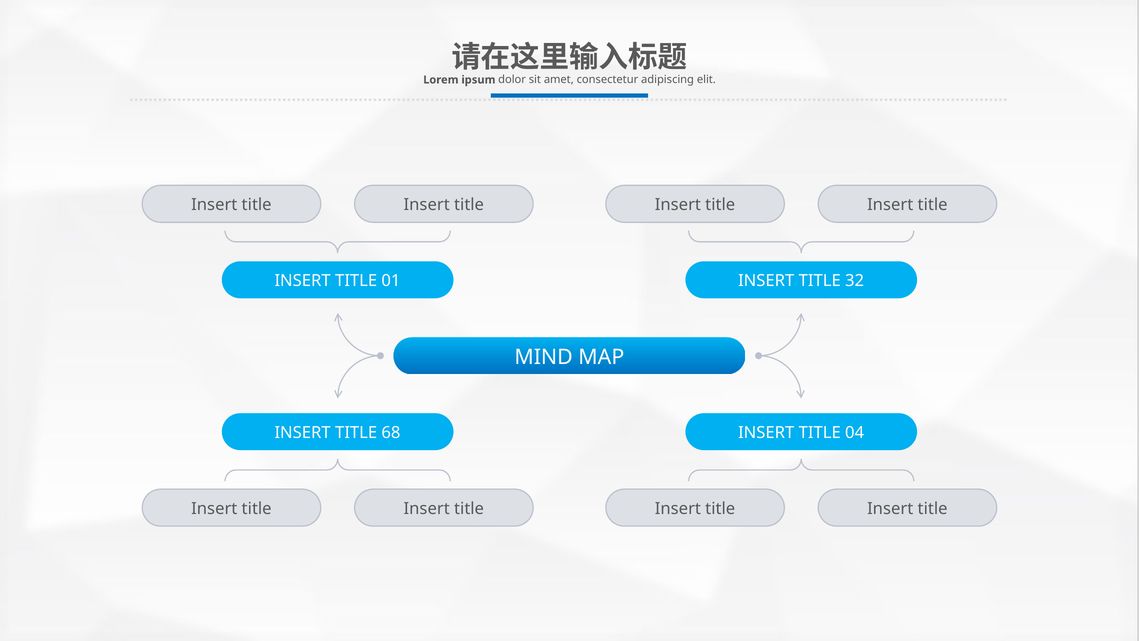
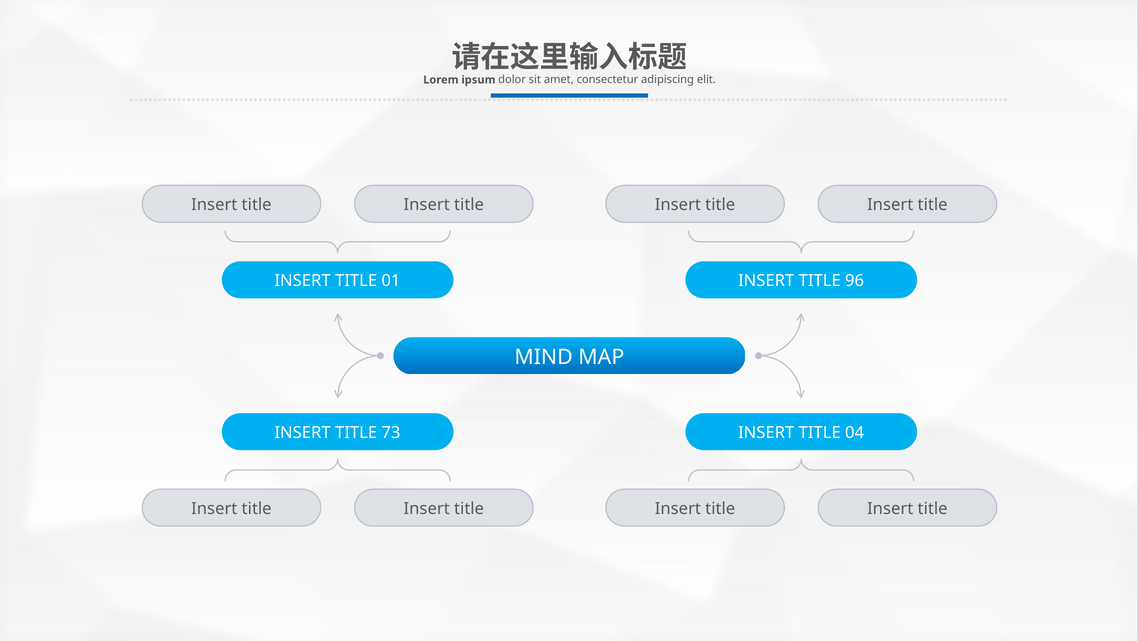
32: 32 -> 96
68: 68 -> 73
